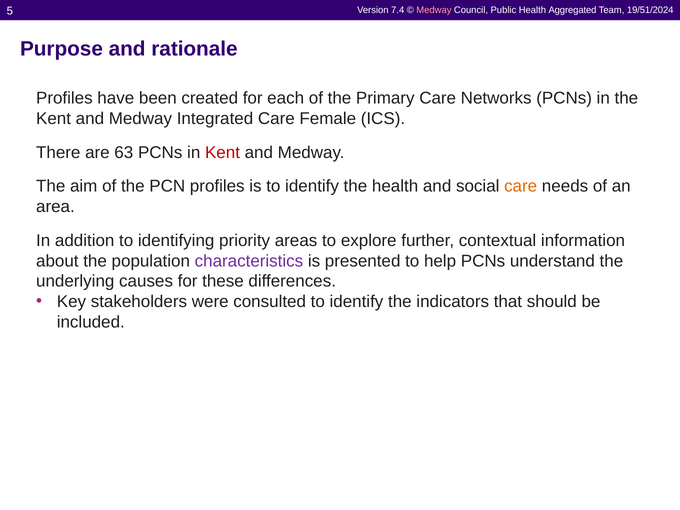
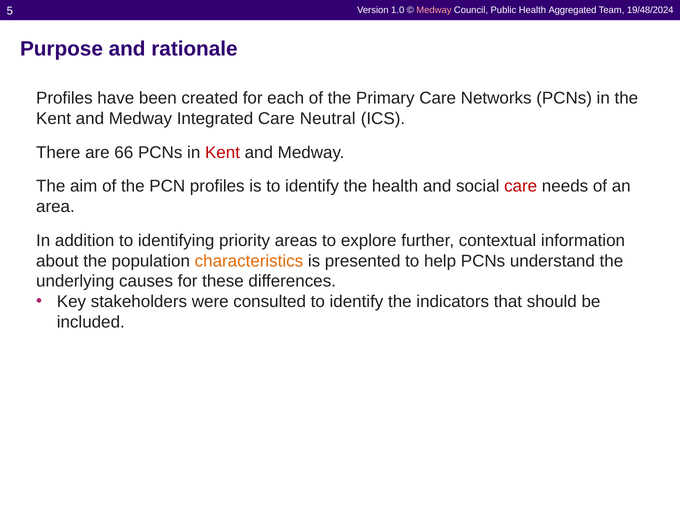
7.4: 7.4 -> 1.0
19/51/2024: 19/51/2024 -> 19/48/2024
Female: Female -> Neutral
63: 63 -> 66
care at (521, 186) colour: orange -> red
characteristics colour: purple -> orange
